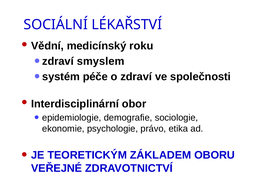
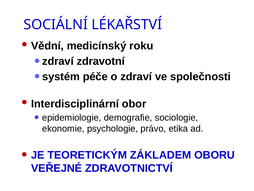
smyslem: smyslem -> zdravotní
